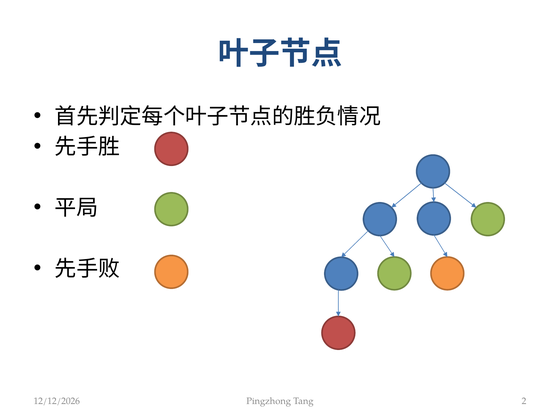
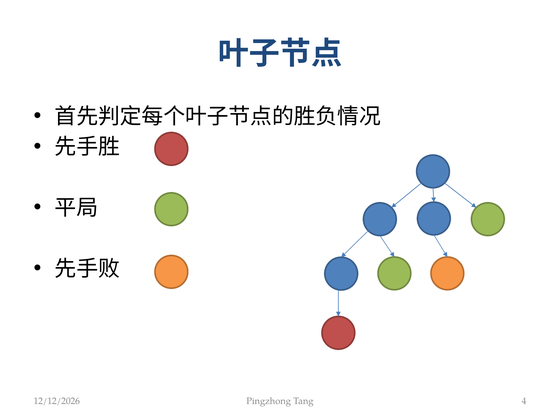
2: 2 -> 4
